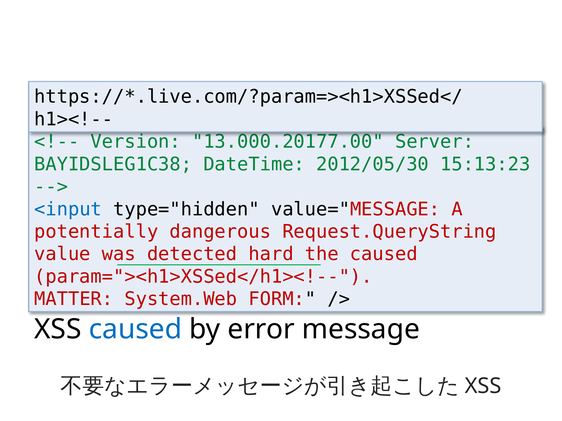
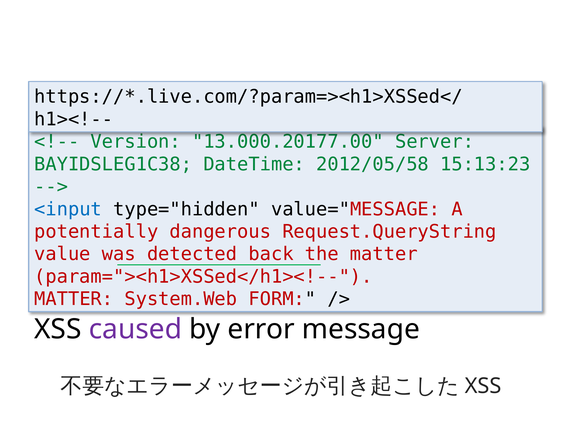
2012/05/30: 2012/05/30 -> 2012/05/58
hard: hard -> back
the caused: caused -> matter
caused at (135, 330) colour: blue -> purple
